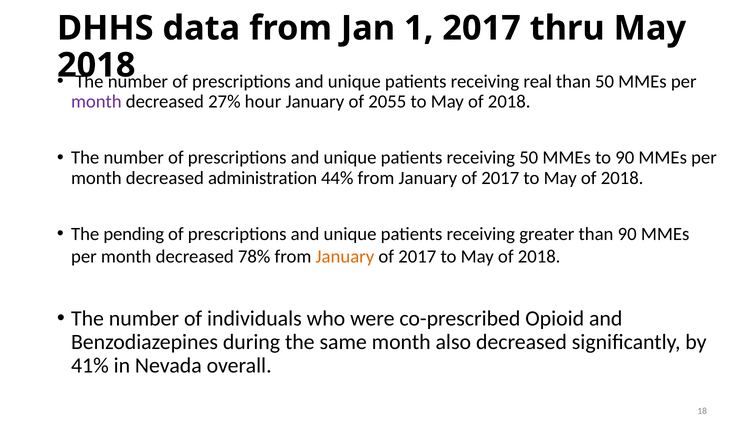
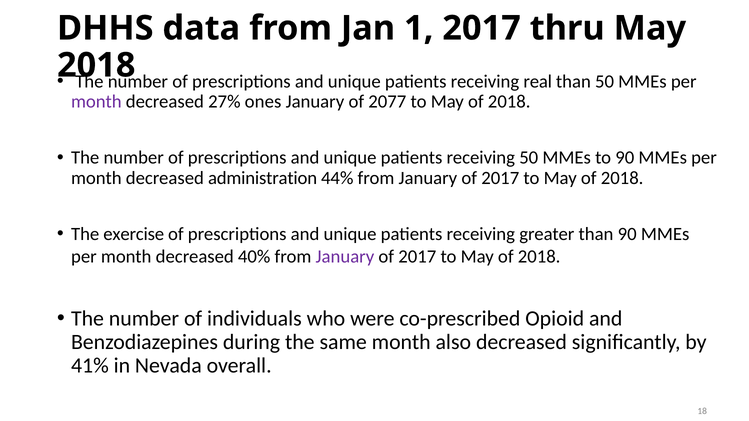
hour: hour -> ones
2055: 2055 -> 2077
pending: pending -> exercise
78%: 78% -> 40%
January at (345, 257) colour: orange -> purple
